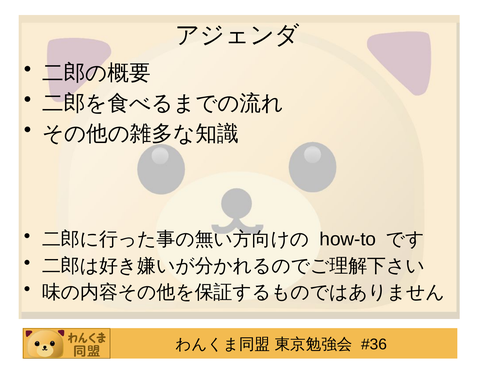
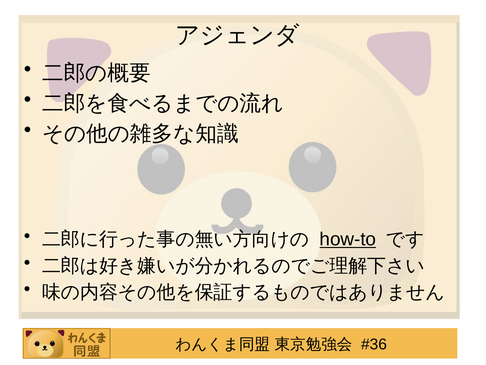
how-to underline: none -> present
